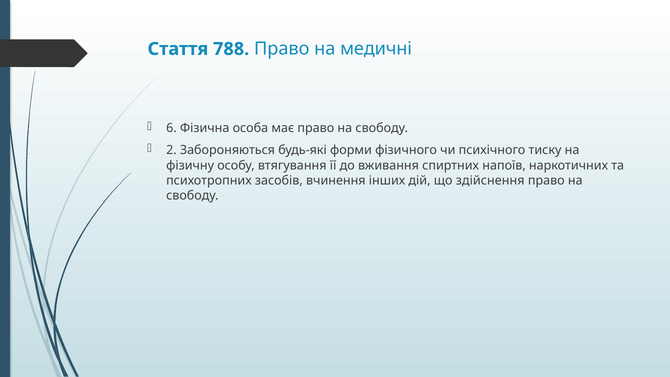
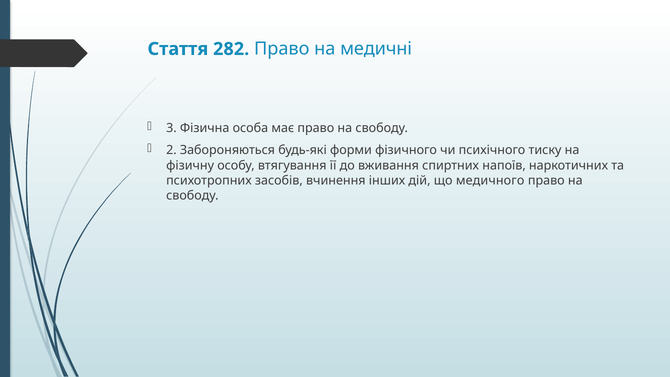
788: 788 -> 282
6: 6 -> 3
здійснення: здійснення -> медичного
